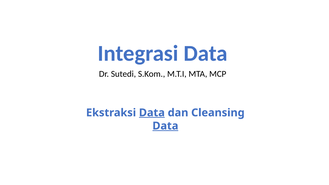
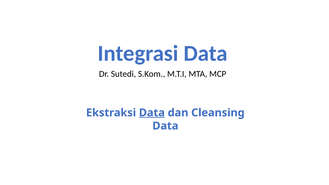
Data at (165, 126) underline: present -> none
